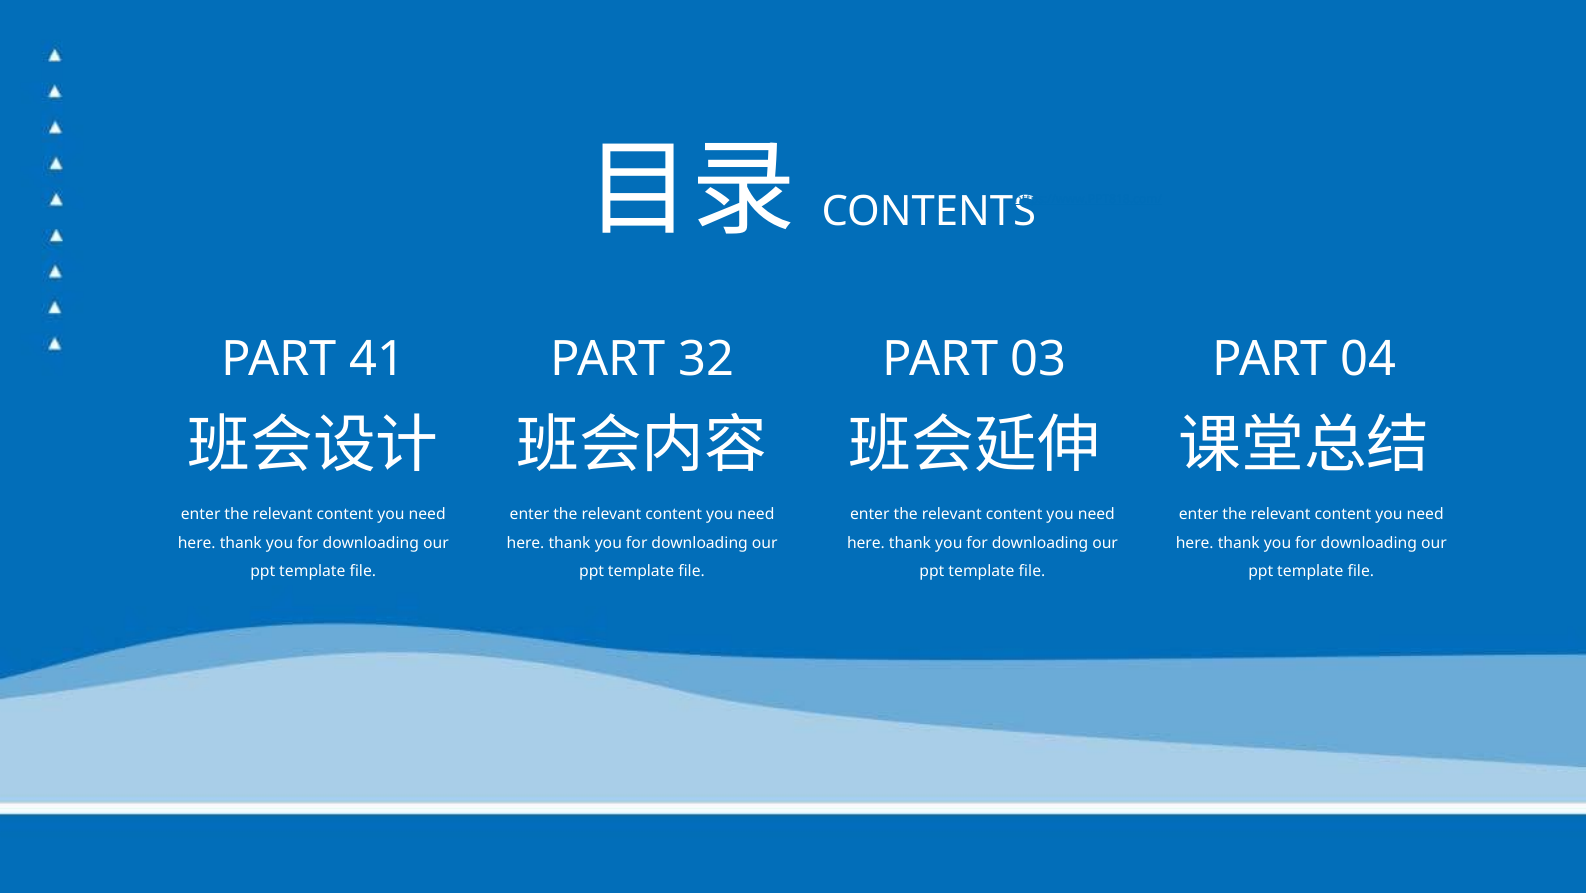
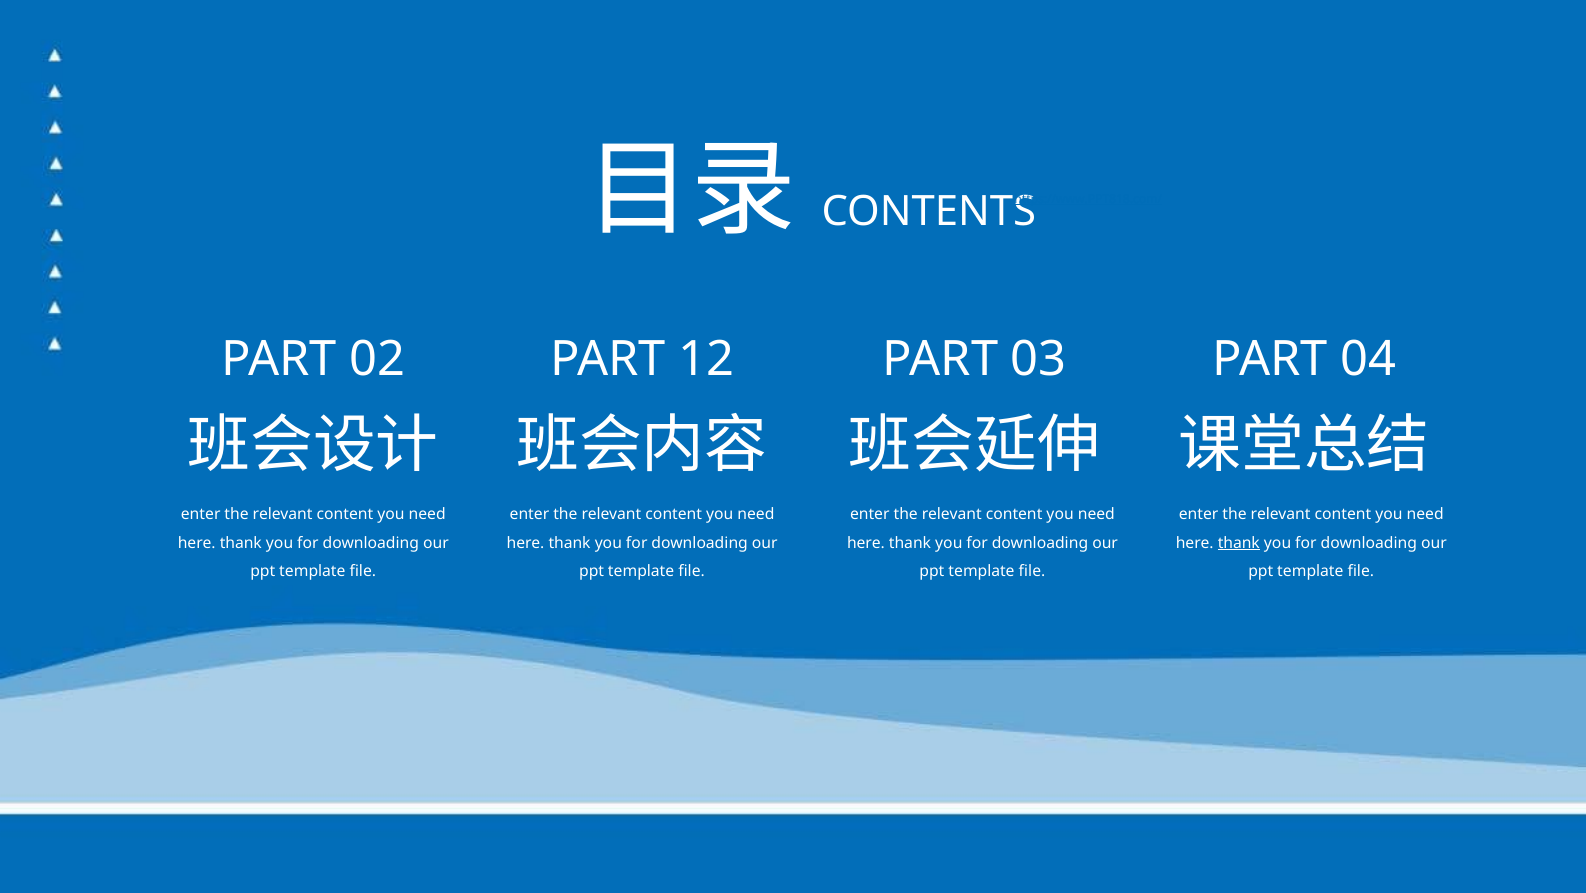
41: 41 -> 02
32: 32 -> 12
thank at (1239, 542) underline: none -> present
